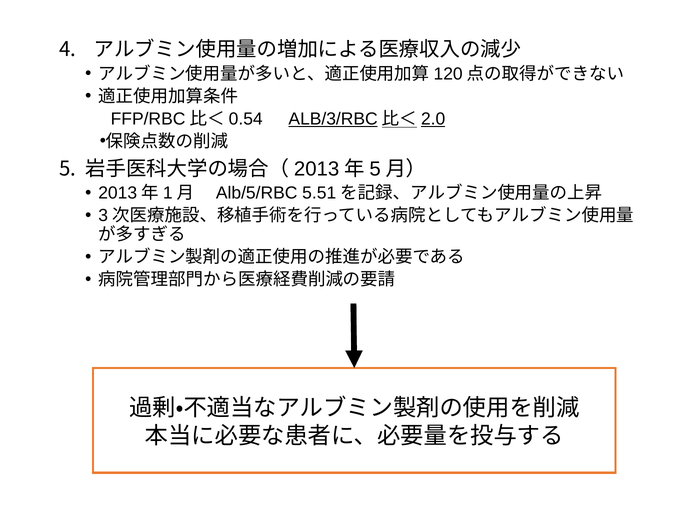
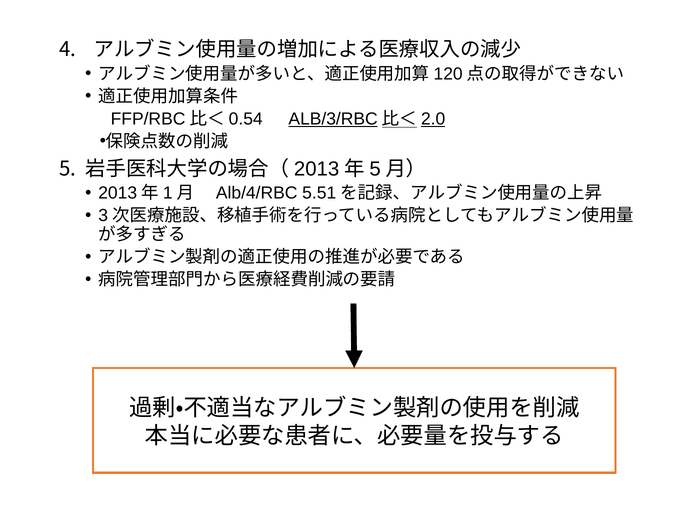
Alb/5/RBC: Alb/5/RBC -> Alb/4/RBC
